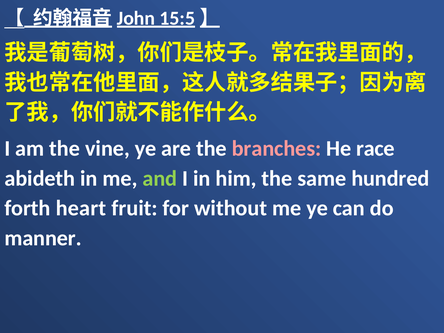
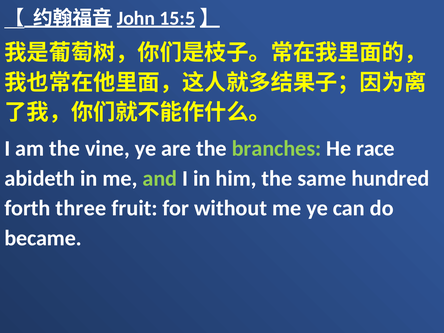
branches colour: pink -> light green
heart: heart -> three
manner: manner -> became
